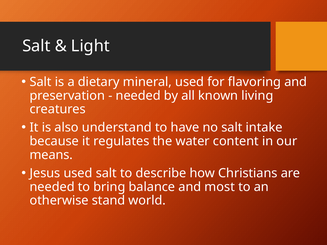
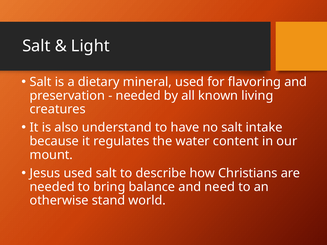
means: means -> mount
most: most -> need
